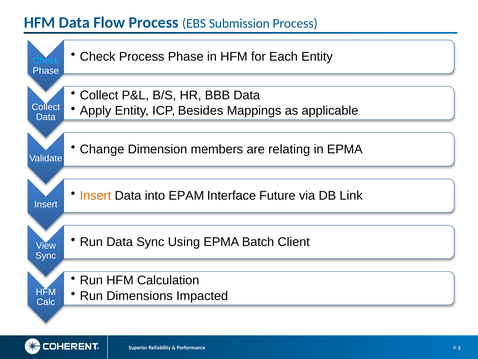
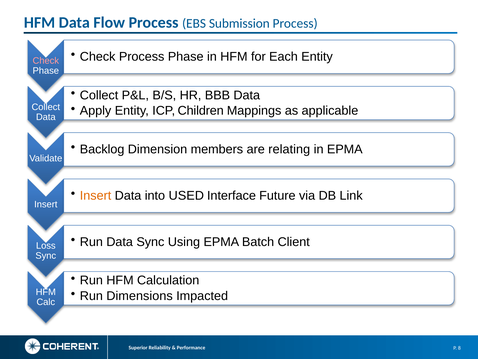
Check at (46, 61) colour: light blue -> pink
Besides: Besides -> Children
Change: Change -> Backlog
EPAM: EPAM -> USED
View: View -> Loss
